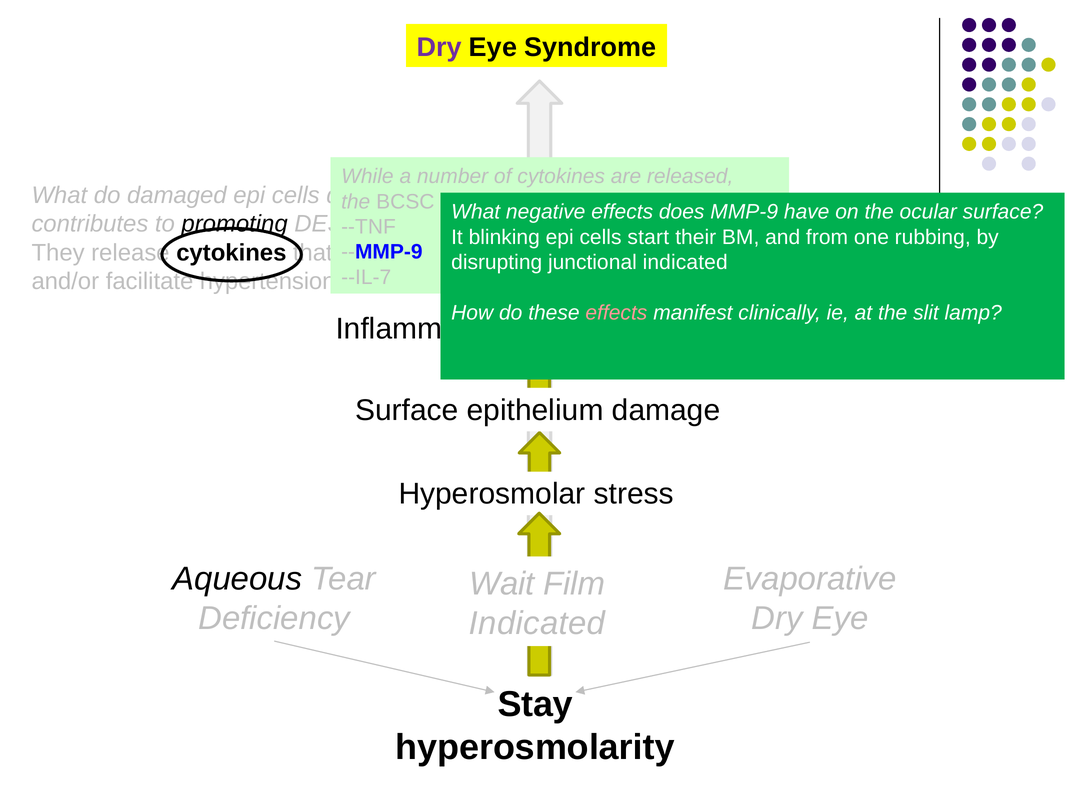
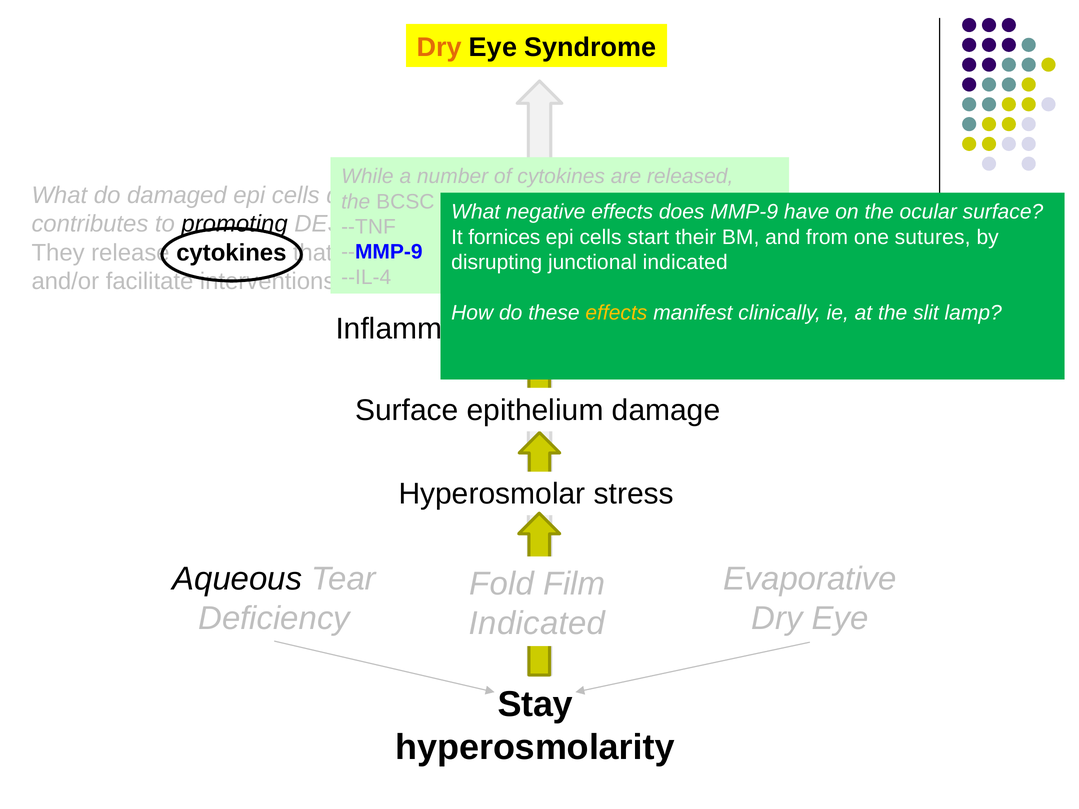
Dry at (439, 47) colour: purple -> orange
blinking: blinking -> fornices
rubbing: rubbing -> sutures
--IL-7: --IL-7 -> --IL-4
hypertension: hypertension -> interventions
effects at (616, 313) colour: pink -> yellow
Wait: Wait -> Fold
